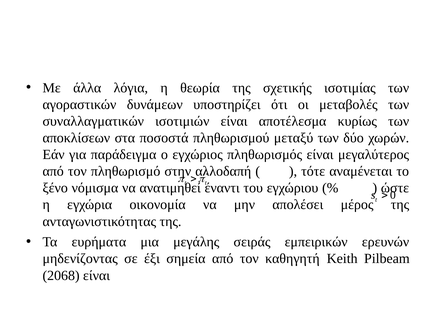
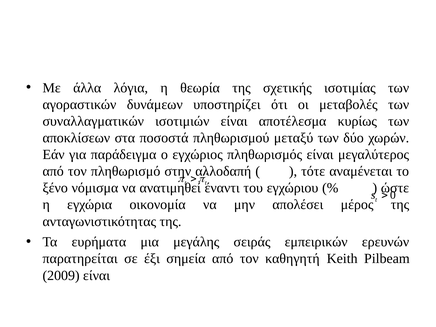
μηδενίζοντας: μηδενίζοντας -> παρατηρείται
2068: 2068 -> 2009
